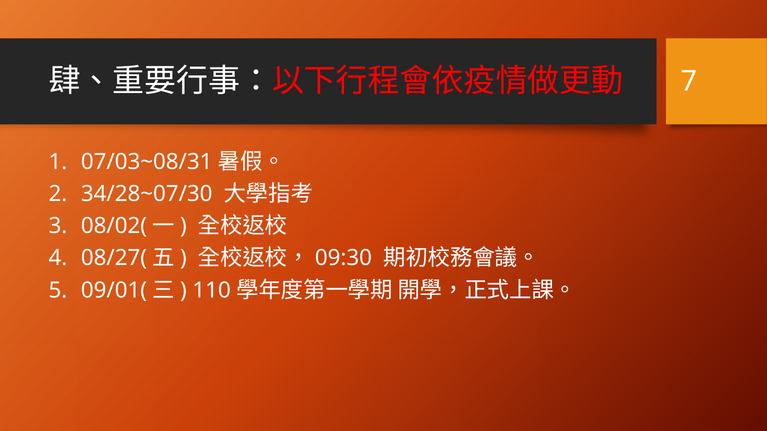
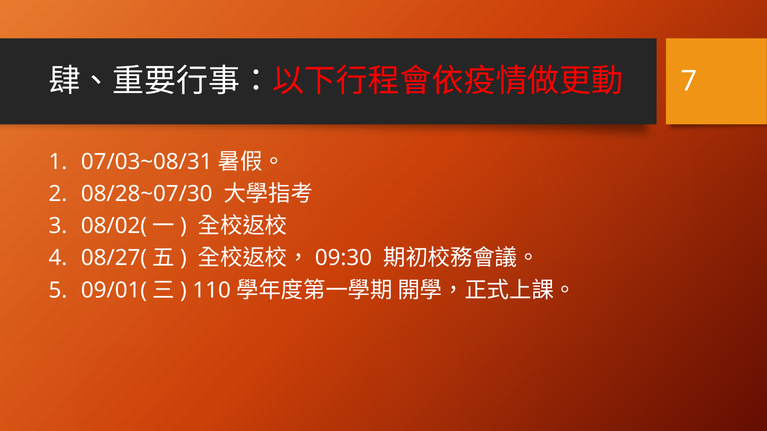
34/28~07/30: 34/28~07/30 -> 08/28~07/30
